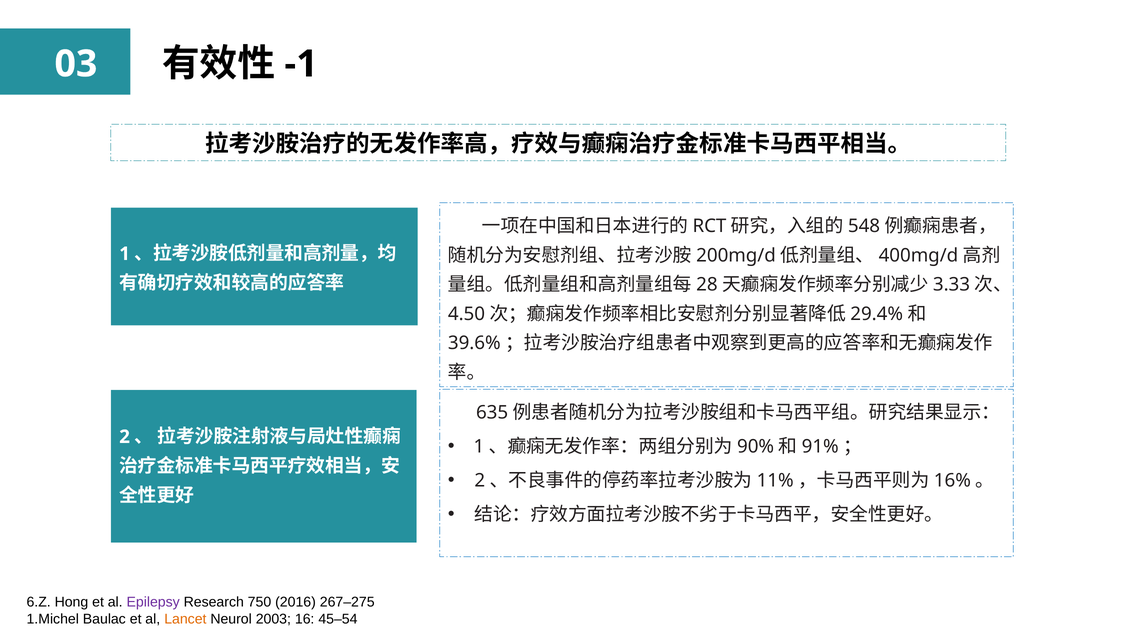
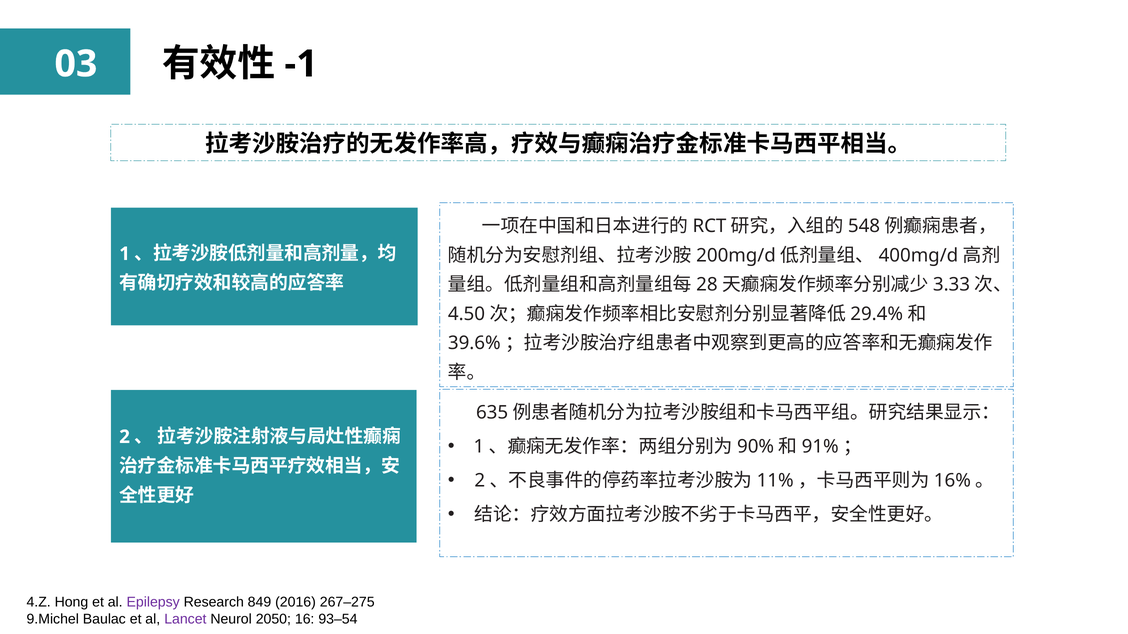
6.Z: 6.Z -> 4.Z
750: 750 -> 849
1.Michel: 1.Michel -> 9.Michel
Lancet colour: orange -> purple
2003: 2003 -> 2050
45–54: 45–54 -> 93–54
